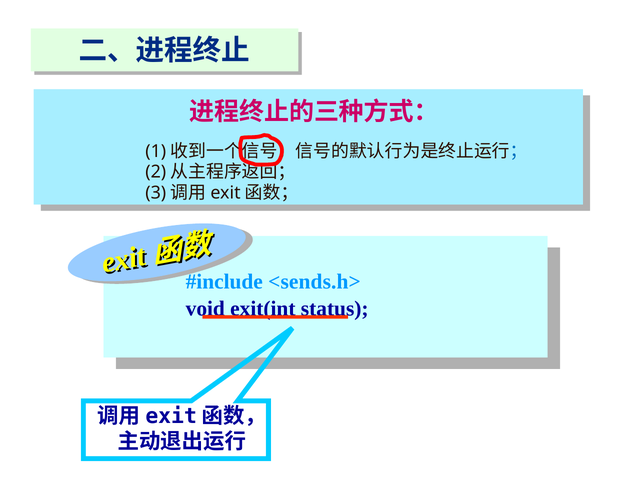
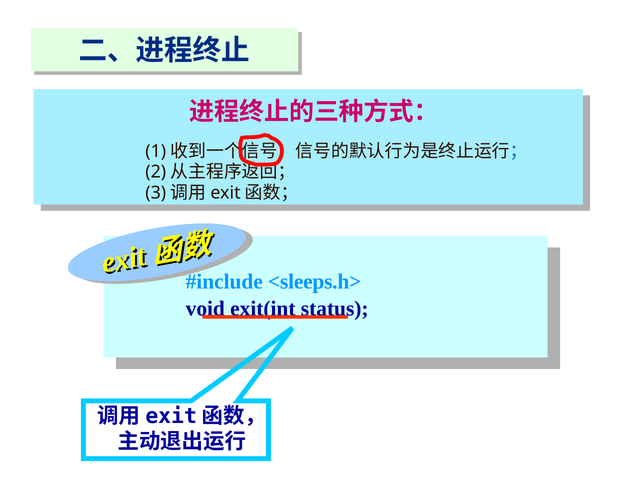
<sends.h>: <sends.h> -> <sleeps.h>
